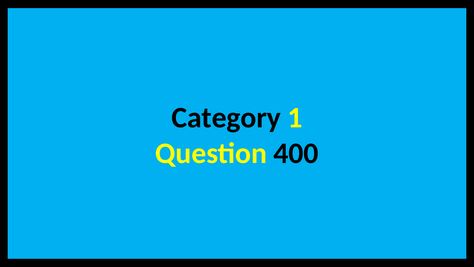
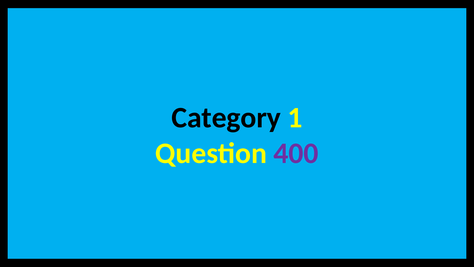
400 at (296, 153) colour: black -> purple
